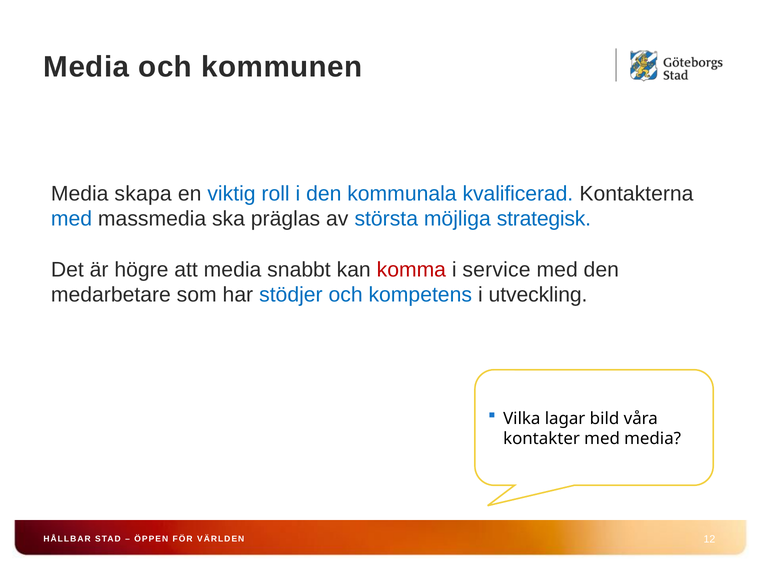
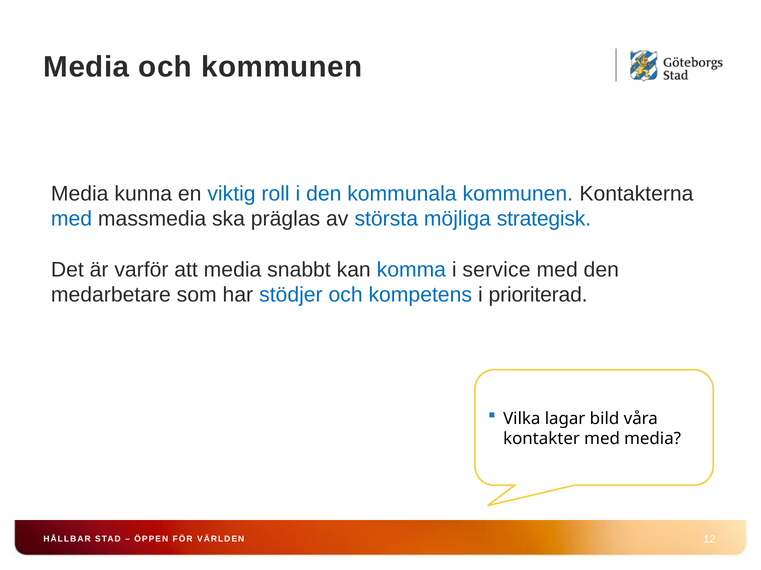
skapa: skapa -> kunna
kommunala kvalificerad: kvalificerad -> kommunen
högre: högre -> varför
komma colour: red -> blue
utveckling: utveckling -> prioriterad
